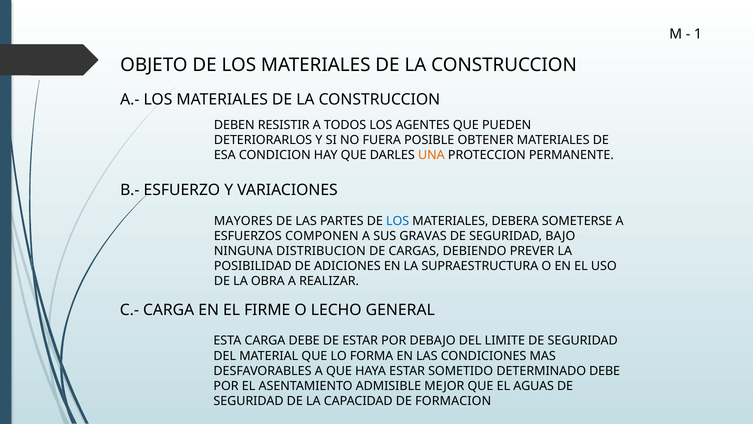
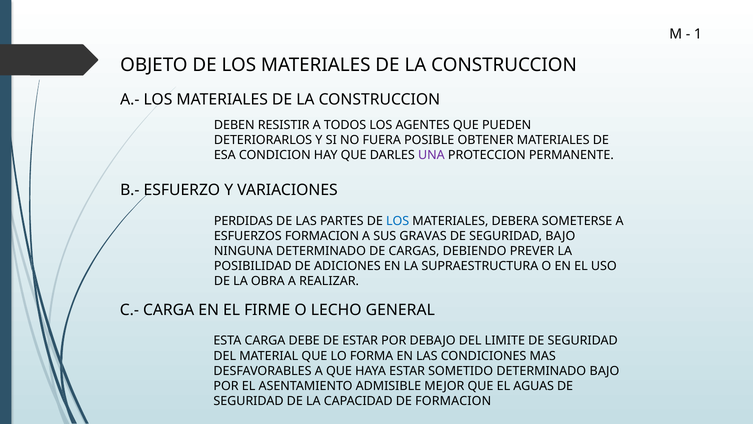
UNA colour: orange -> purple
MAYORES: MAYORES -> PERDIDAS
ESFUERZOS COMPONEN: COMPONEN -> FORMACION
NINGUNA DISTRIBUCION: DISTRIBUCION -> DETERMINADO
DETERMINADO DEBE: DEBE -> BAJO
